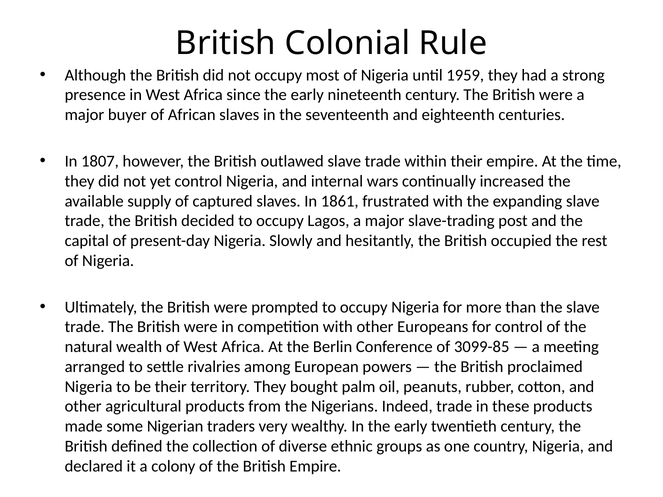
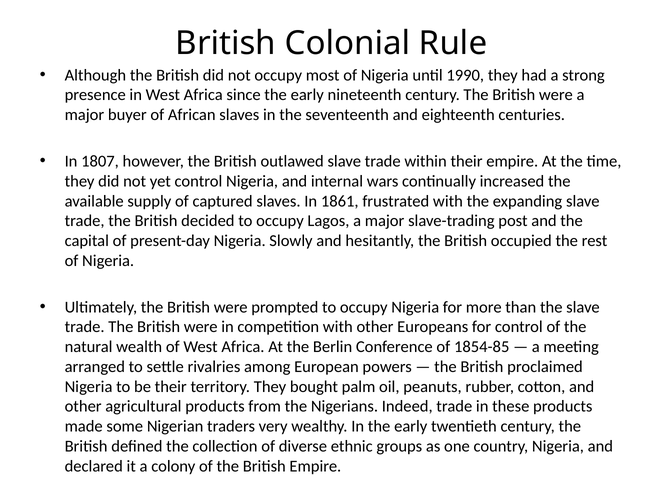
1959: 1959 -> 1990
3099-85: 3099-85 -> 1854-85
